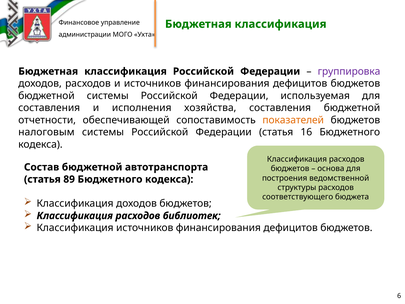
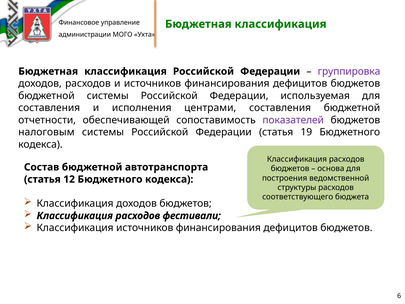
хозяйства: хозяйства -> центрами
показателей colour: orange -> purple
16: 16 -> 19
89: 89 -> 12
библиотек: библиотек -> фестивали
